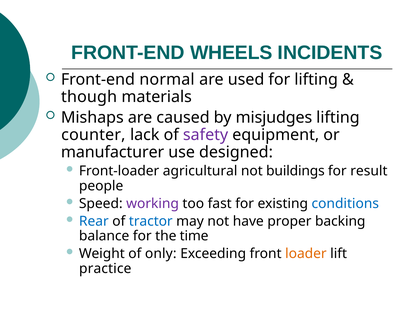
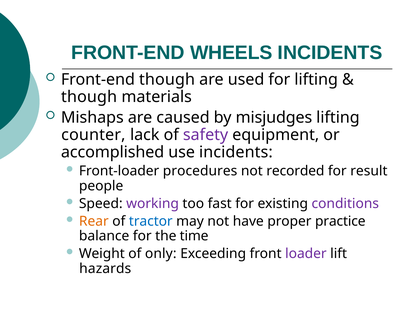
Front-end normal: normal -> though
manufacturer: manufacturer -> accomplished
use designed: designed -> incidents
agricultural: agricultural -> procedures
buildings: buildings -> recorded
conditions colour: blue -> purple
Rear colour: blue -> orange
backing: backing -> practice
loader colour: orange -> purple
practice: practice -> hazards
